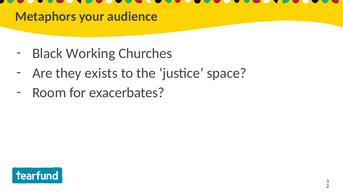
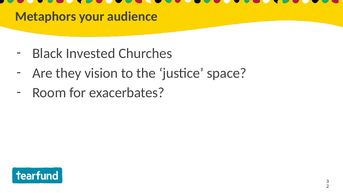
Working: Working -> Invested
exists: exists -> vision
